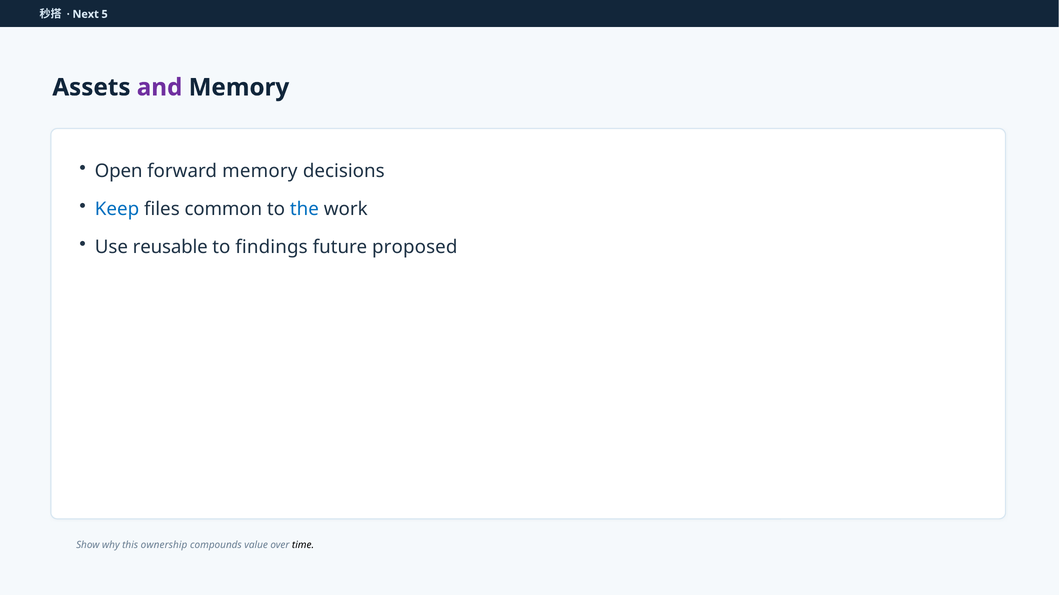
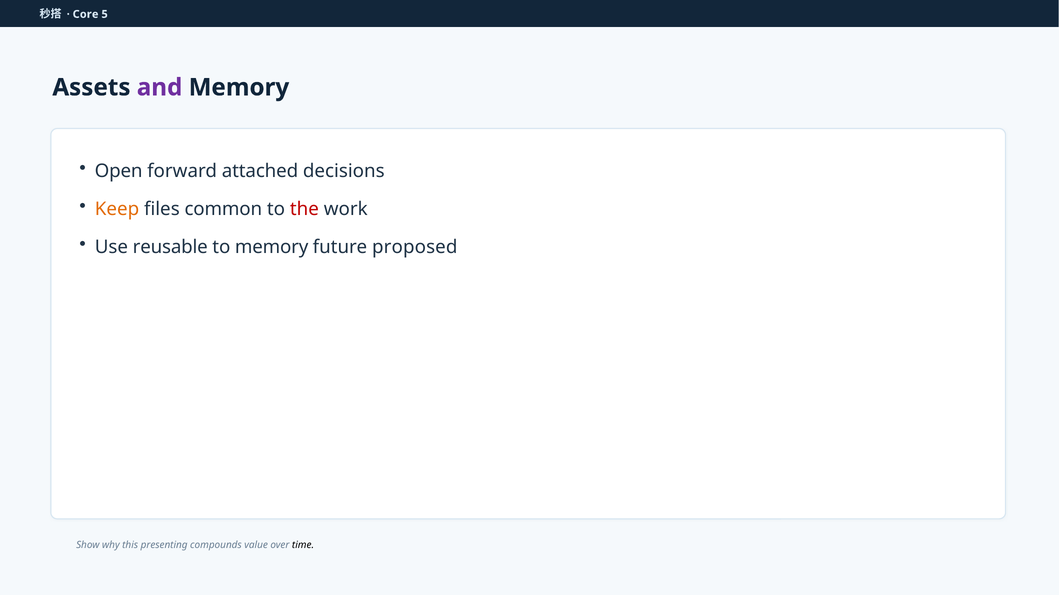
Next: Next -> Core
forward memory: memory -> attached
Keep colour: blue -> orange
the colour: blue -> red
to findings: findings -> memory
ownership: ownership -> presenting
